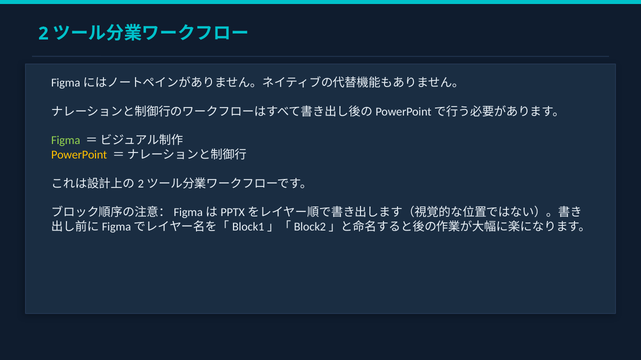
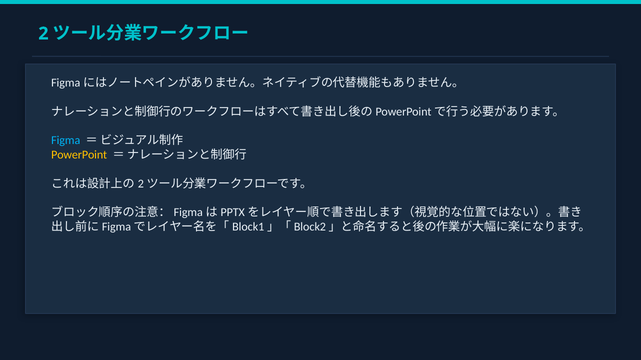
Figma colour: light green -> light blue
